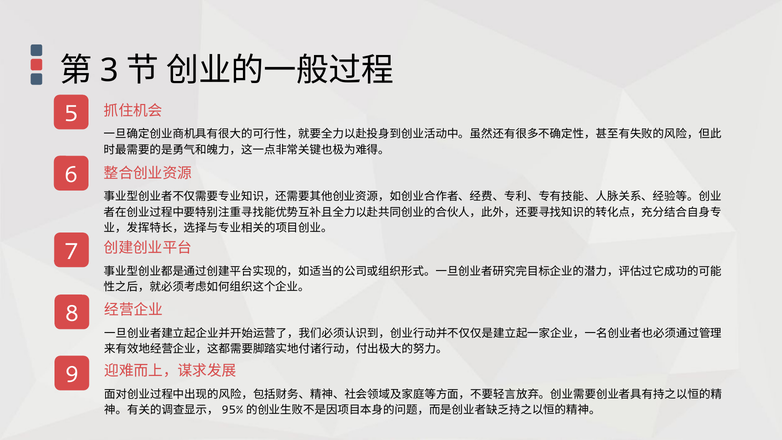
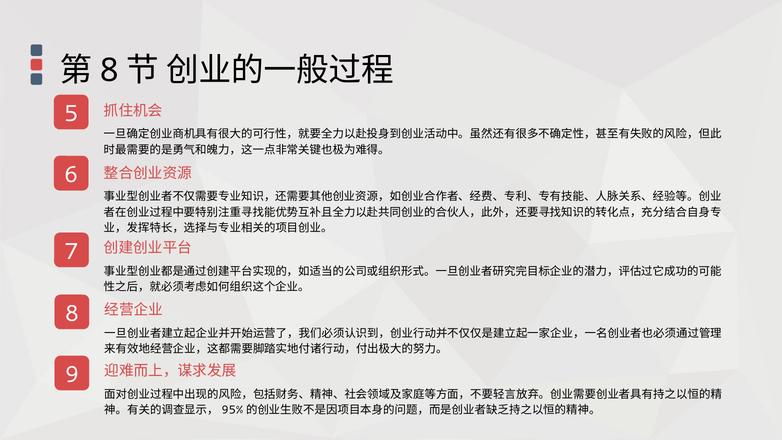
3 at (109, 71): 3 -> 8
